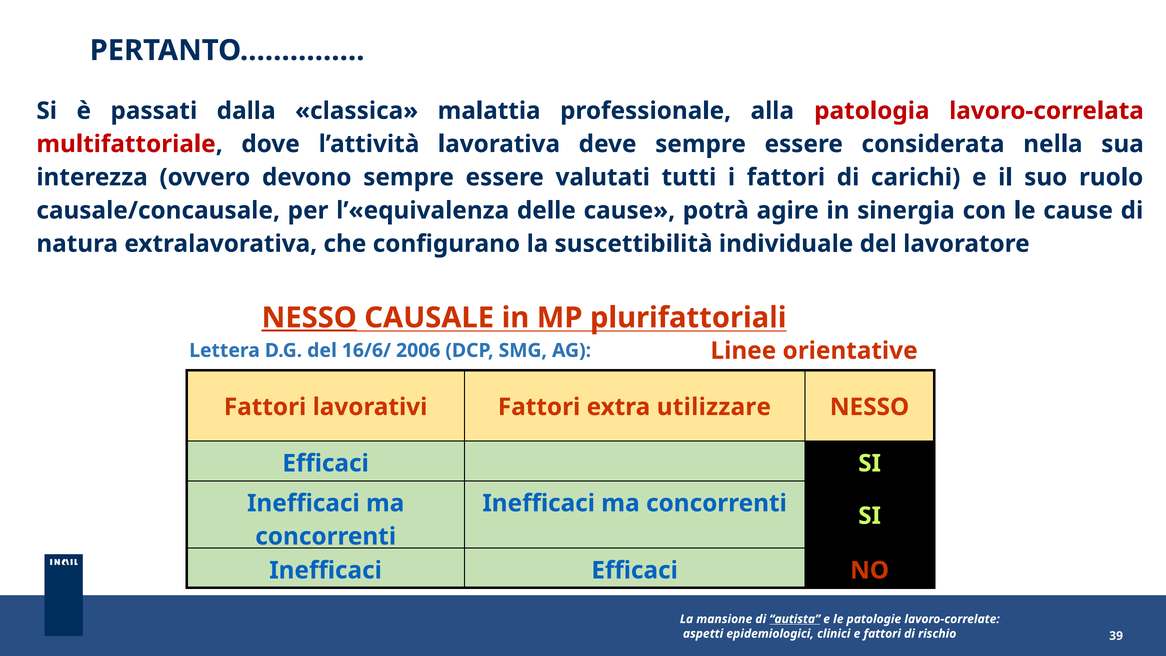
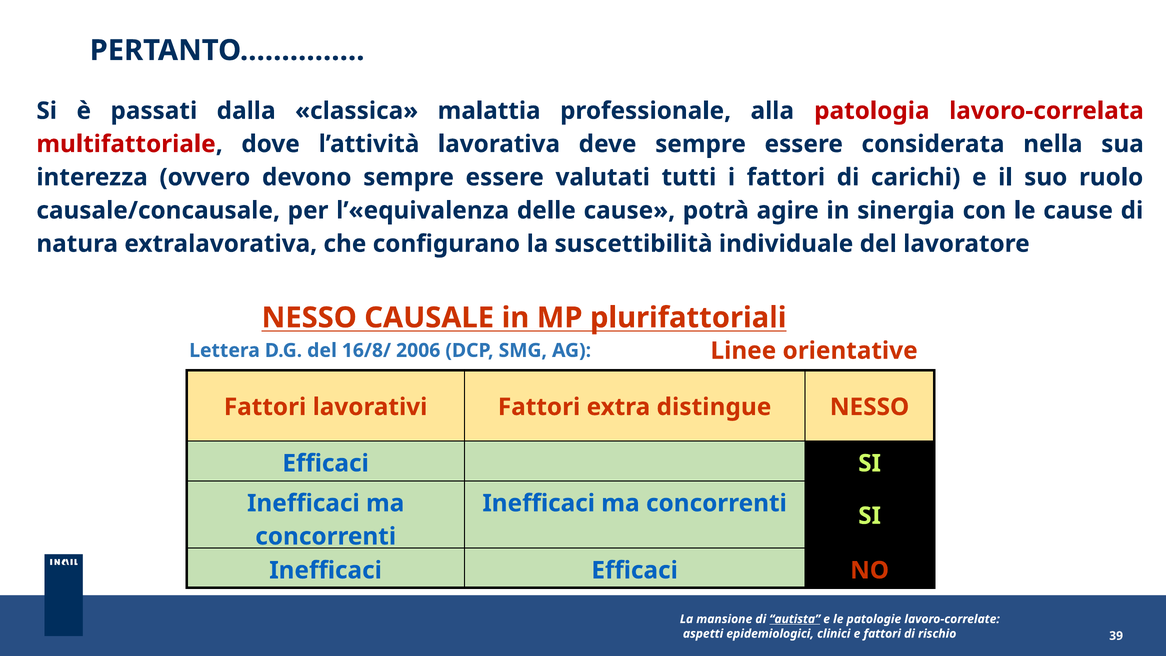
NESSO at (309, 318) underline: present -> none
16/6/: 16/6/ -> 16/8/
utilizzare: utilizzare -> distingue
